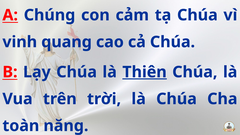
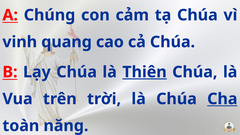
Cha underline: none -> present
